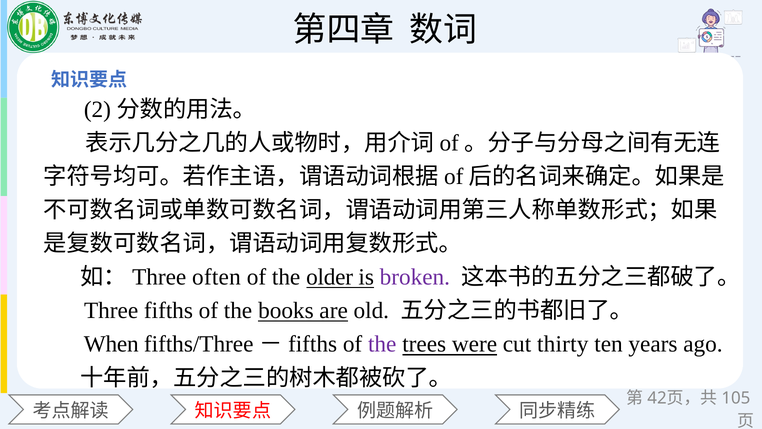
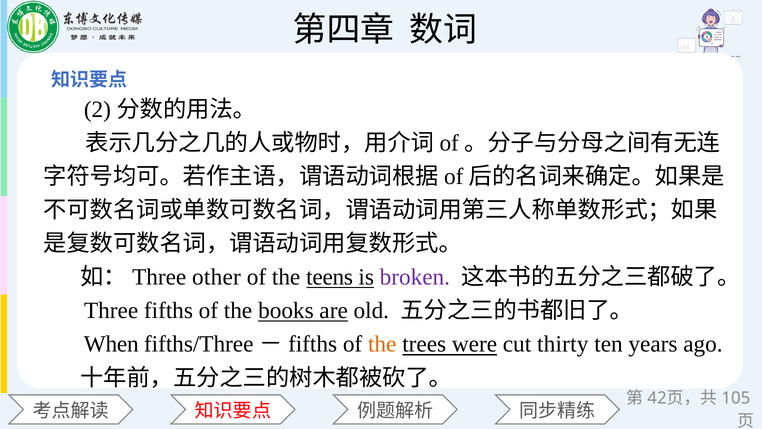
often: often -> other
older: older -> teens
the at (382, 344) colour: purple -> orange
